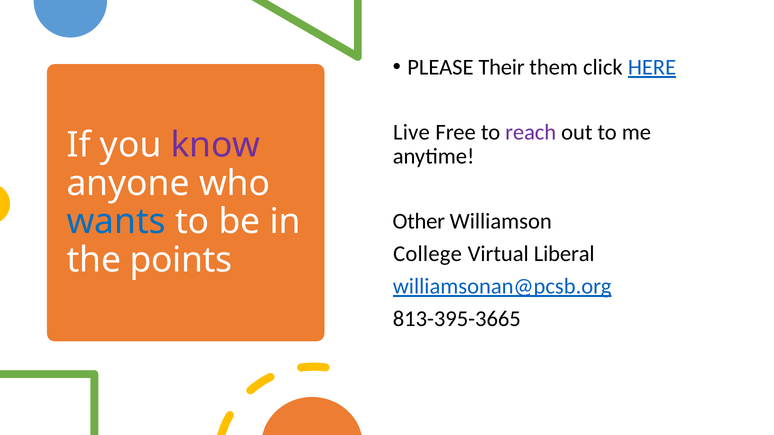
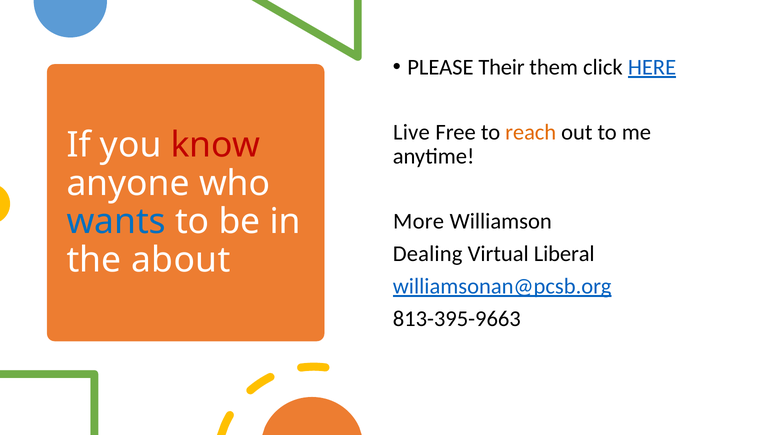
reach colour: purple -> orange
know colour: purple -> red
Other: Other -> More
College: College -> Dealing
points: points -> about
813-395-3665: 813-395-3665 -> 813-395-9663
